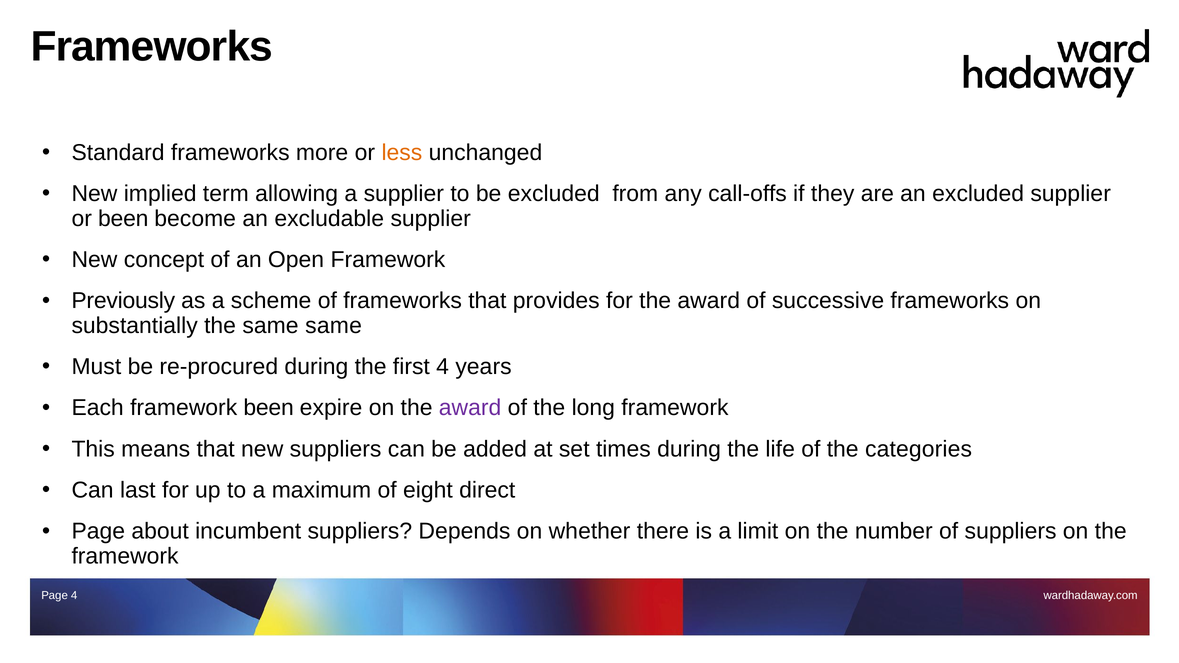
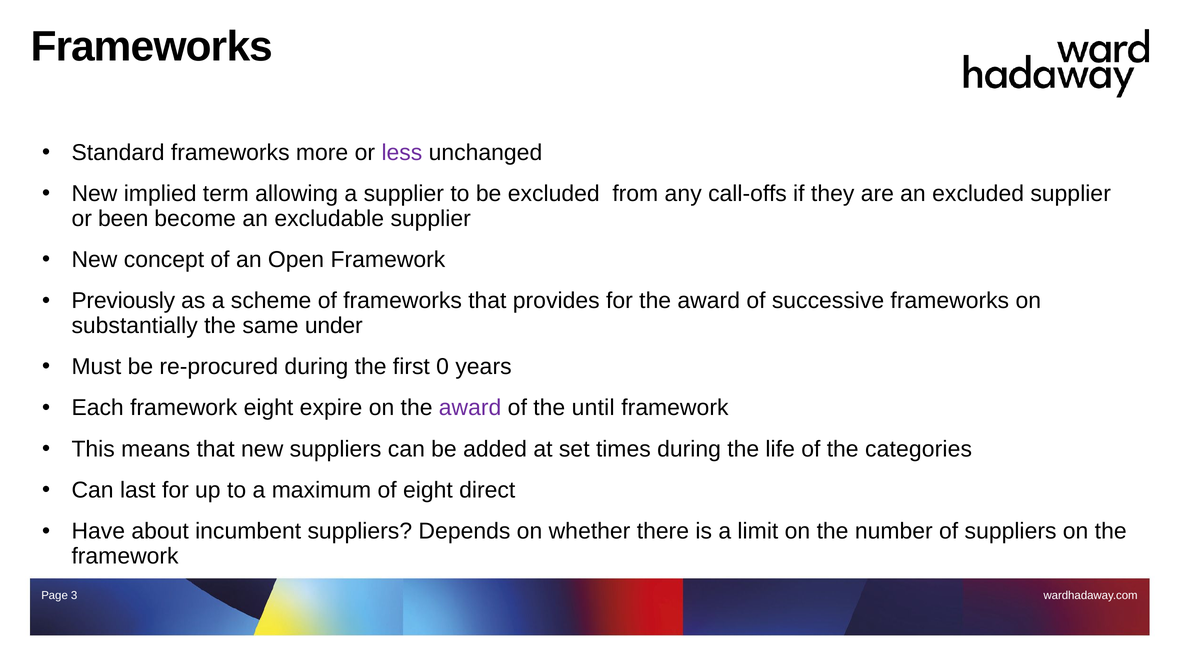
less colour: orange -> purple
same same: same -> under
first 4: 4 -> 0
framework been: been -> eight
long: long -> until
Page at (98, 532): Page -> Have
Page 4: 4 -> 3
